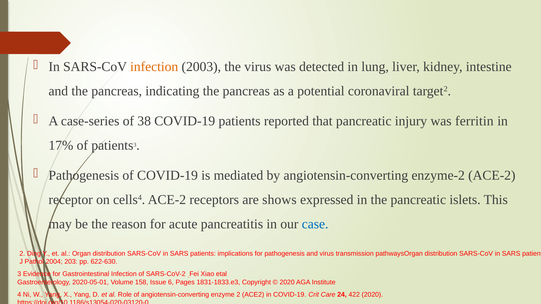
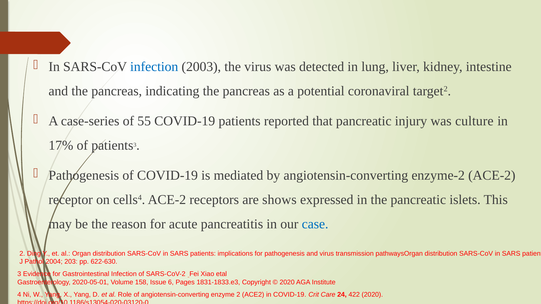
infection at (154, 67) colour: orange -> blue
38: 38 -> 55
ferritin: ferritin -> culture
